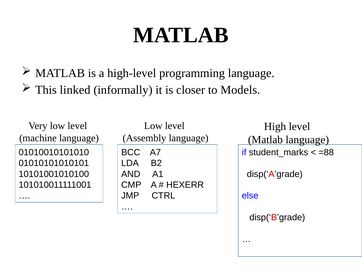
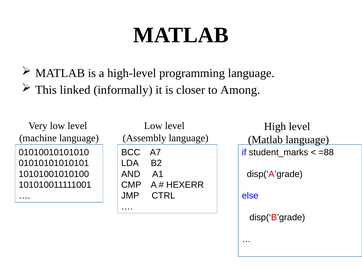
Models: Models -> Among
